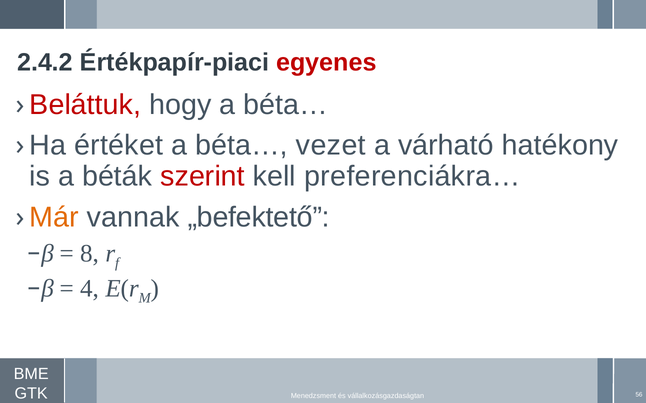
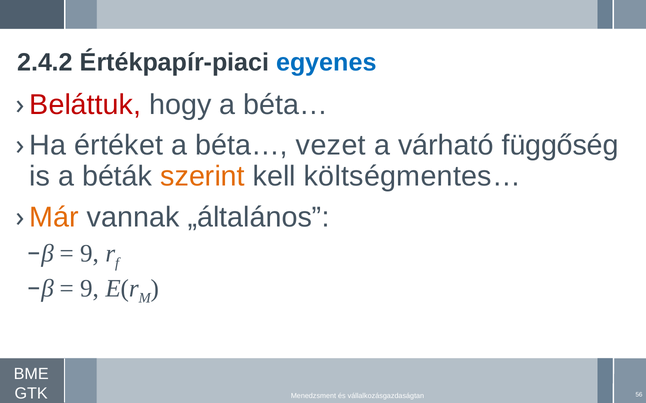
egyenes colour: red -> blue
hatékony: hatékony -> függőség
szerint colour: red -> orange
preferenciákra…: preferenciákra… -> költségmentes…
„befektető: „befektető -> „általános
8 at (90, 254): 8 -> 9
4 at (90, 289): 4 -> 9
